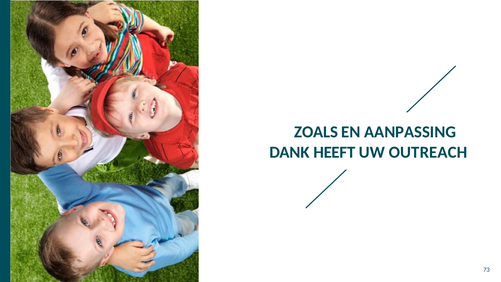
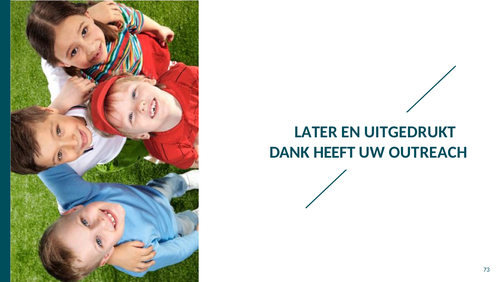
ZOALS: ZOALS -> LATER
AANPASSING: AANPASSING -> UITGEDRUKT
